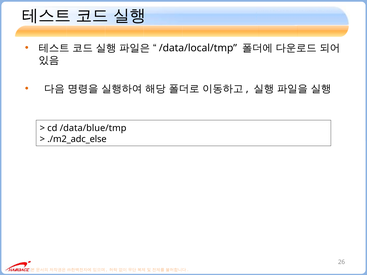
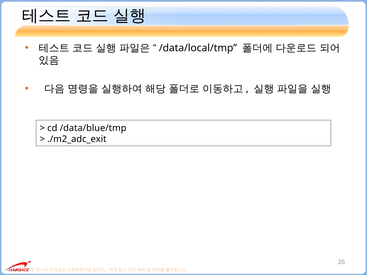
./m2_adc_else: ./m2_adc_else -> ./m2_adc_exit
